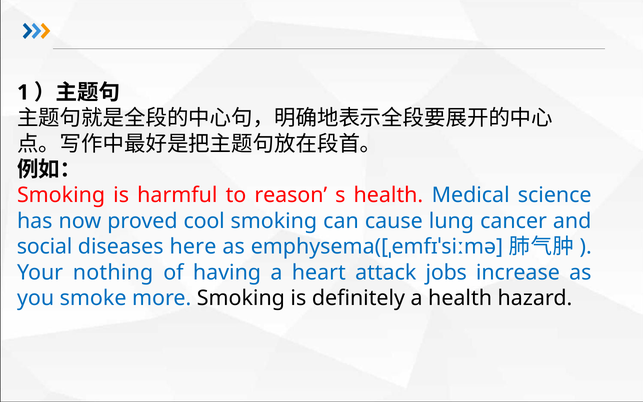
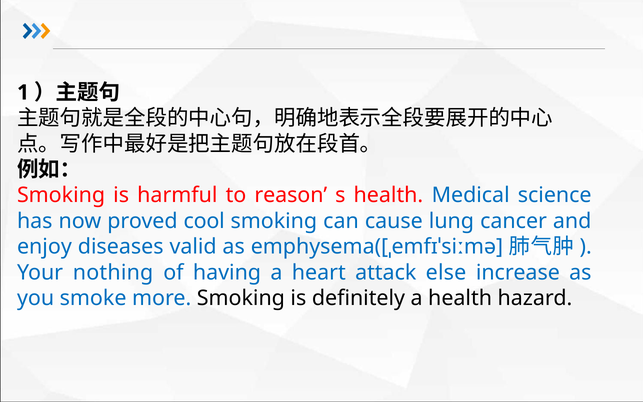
social: social -> enjoy
here: here -> valid
jobs: jobs -> else
